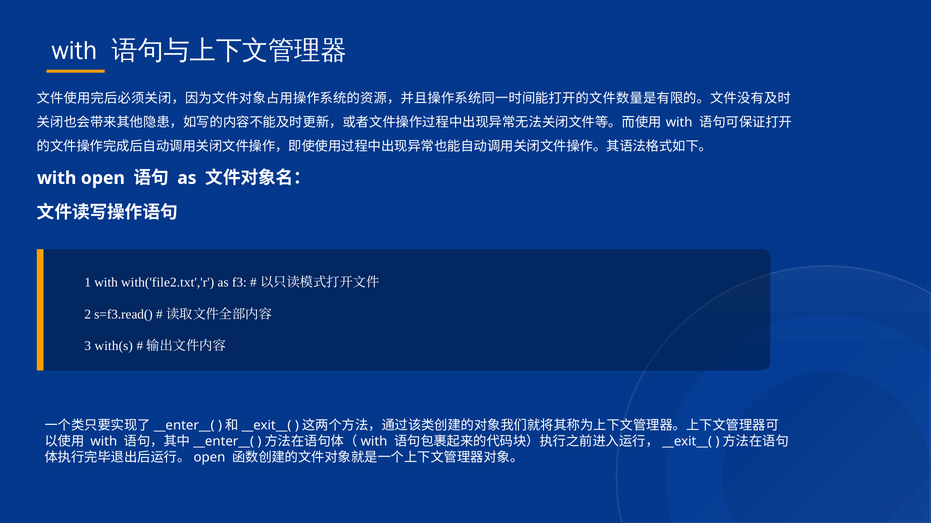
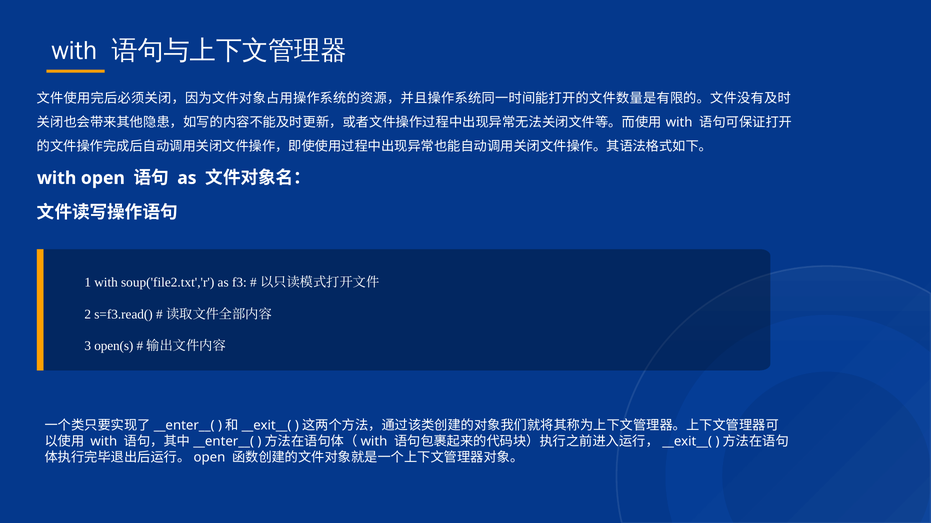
with('file2.txt','r: with('file2.txt','r -> soup('file2.txt','r
with(s: with(s -> open(s
